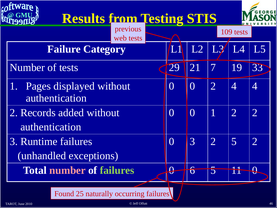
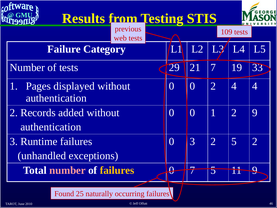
2 2: 2 -> 9
failures at (117, 170) colour: light green -> yellow
0 6: 6 -> 7
11 0: 0 -> 9
